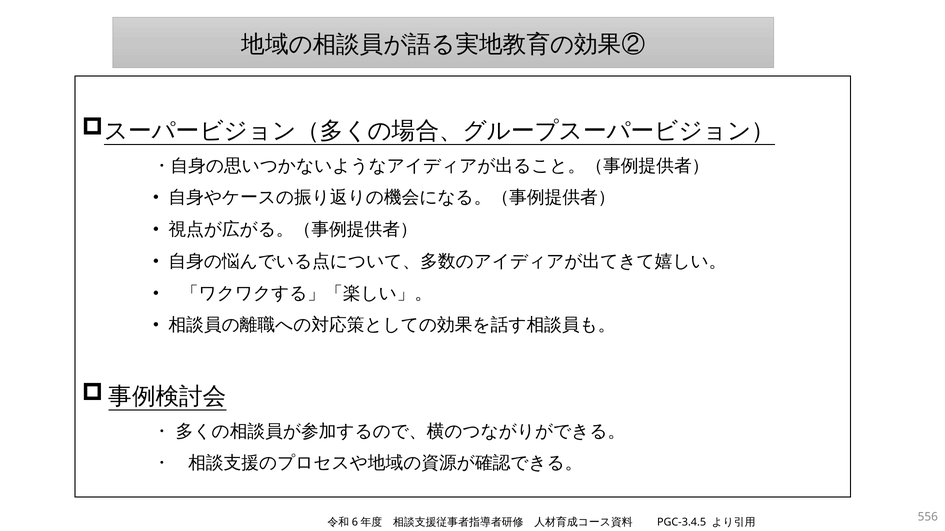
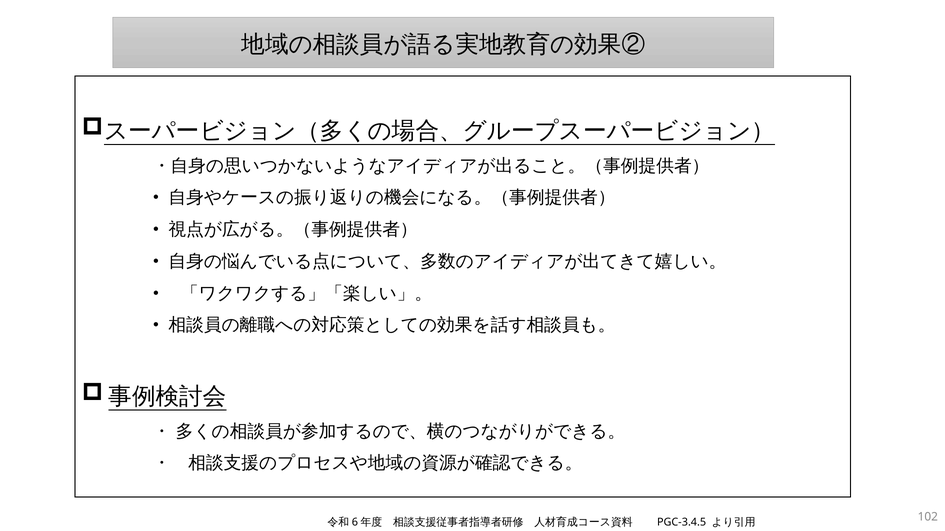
556: 556 -> 102
